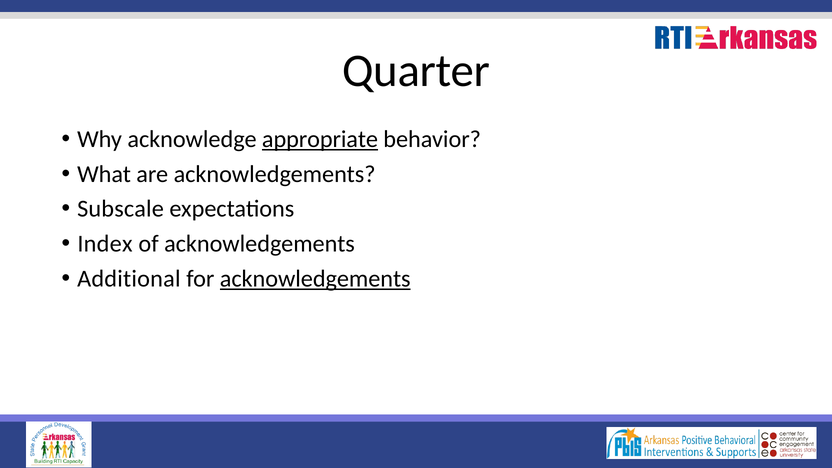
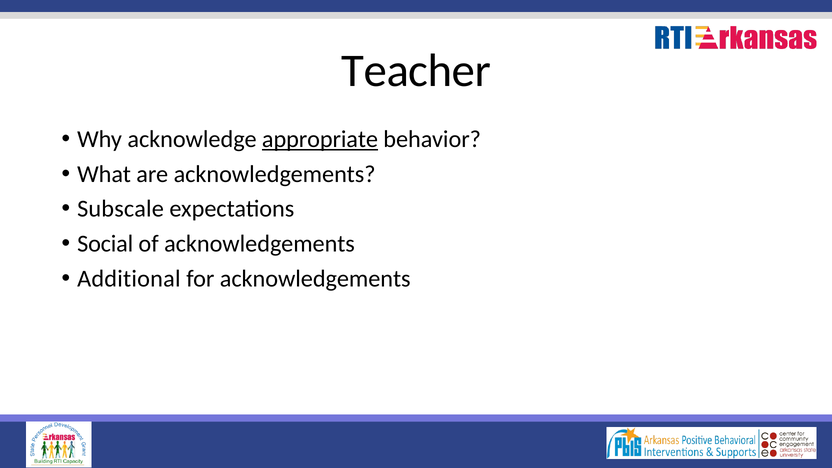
Quarter: Quarter -> Teacher
Index: Index -> Social
acknowledgements at (315, 279) underline: present -> none
